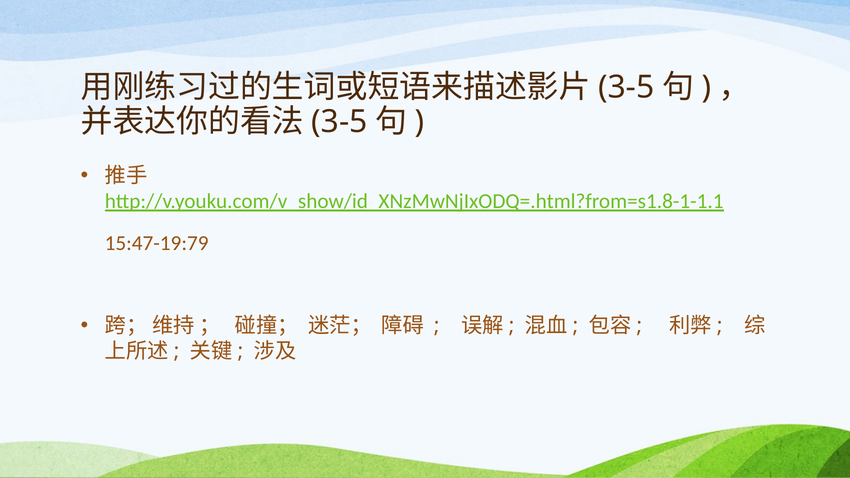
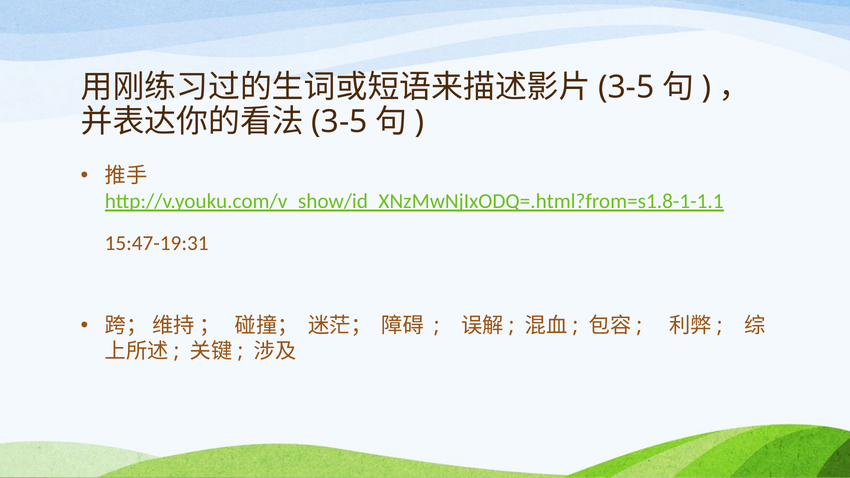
15:47-19:79: 15:47-19:79 -> 15:47-19:31
